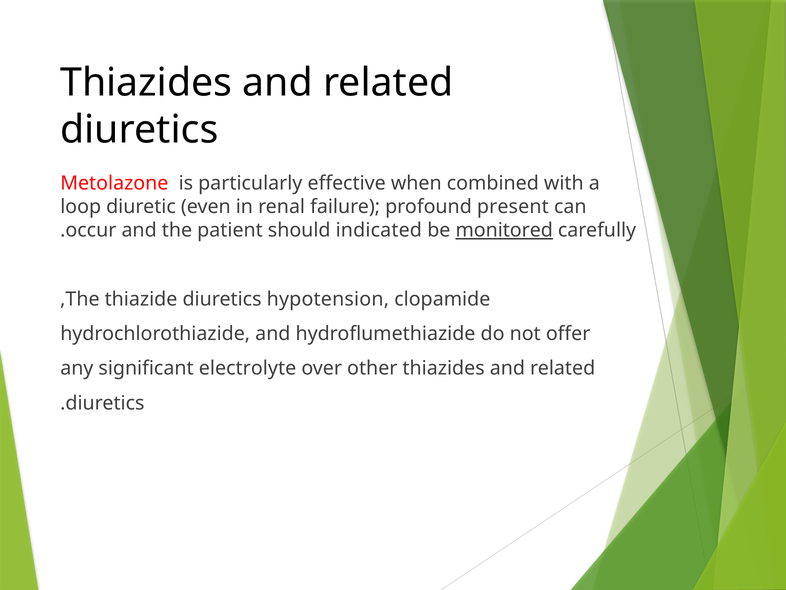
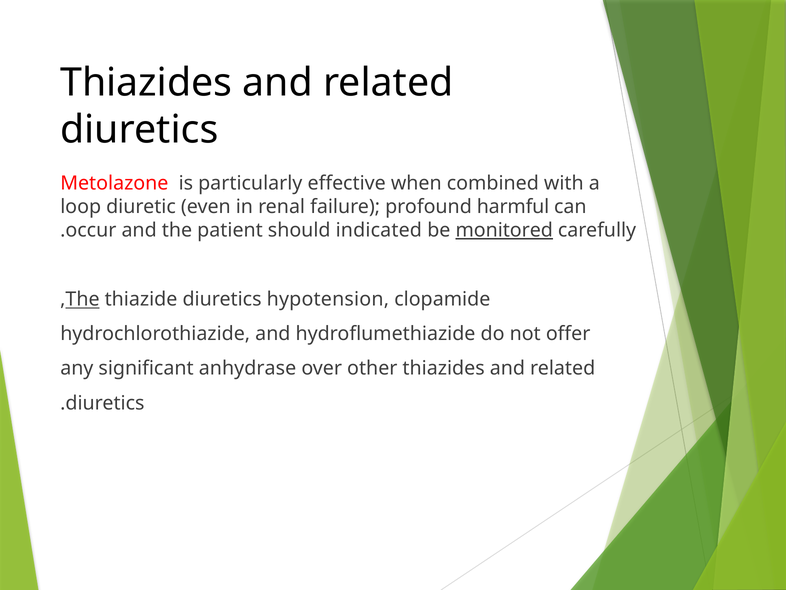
present: present -> harmful
The at (83, 299) underline: none -> present
electrolyte: electrolyte -> anhydrase
